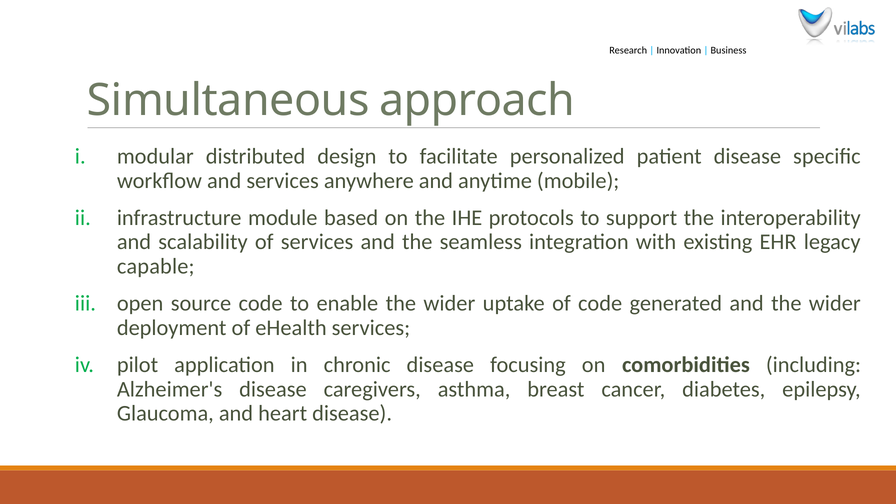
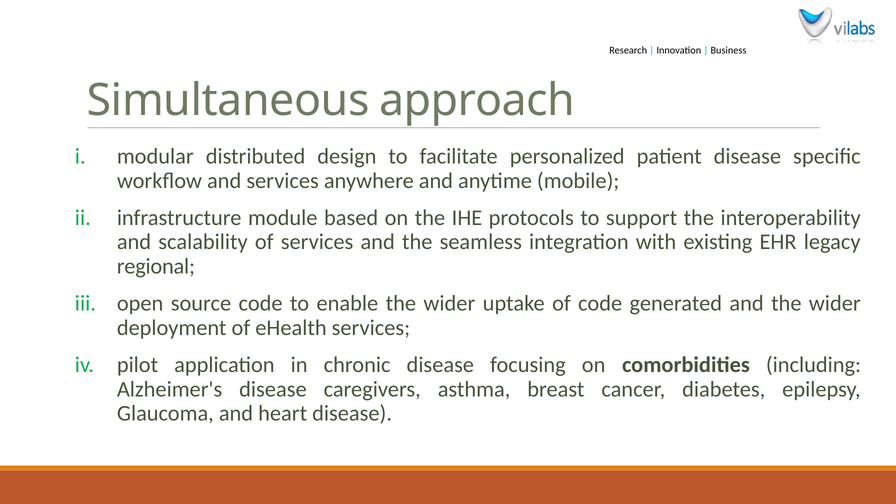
capable: capable -> regional
